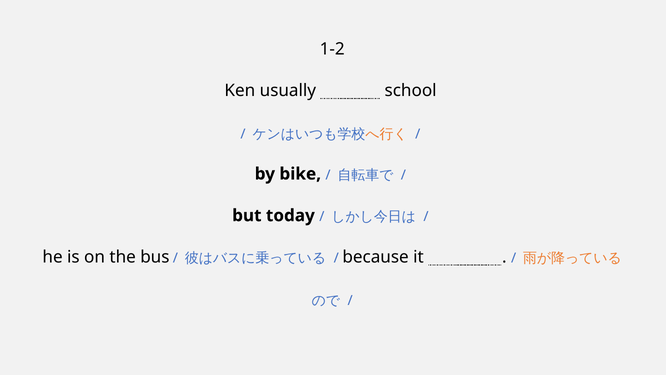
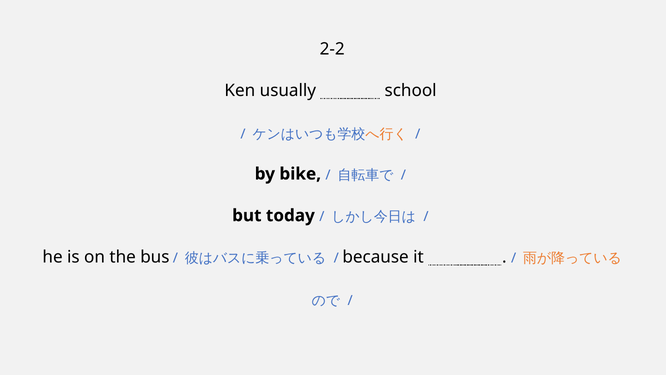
1-2: 1-2 -> 2-2
